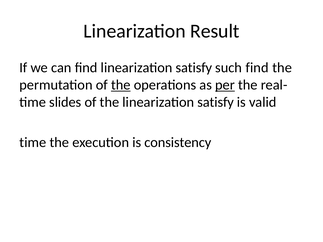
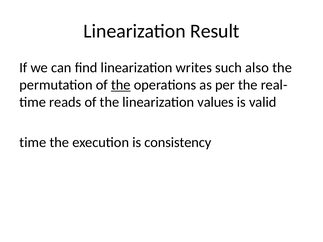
find linearization satisfy: satisfy -> writes
such find: find -> also
per underline: present -> none
slides: slides -> reads
the linearization satisfy: satisfy -> values
